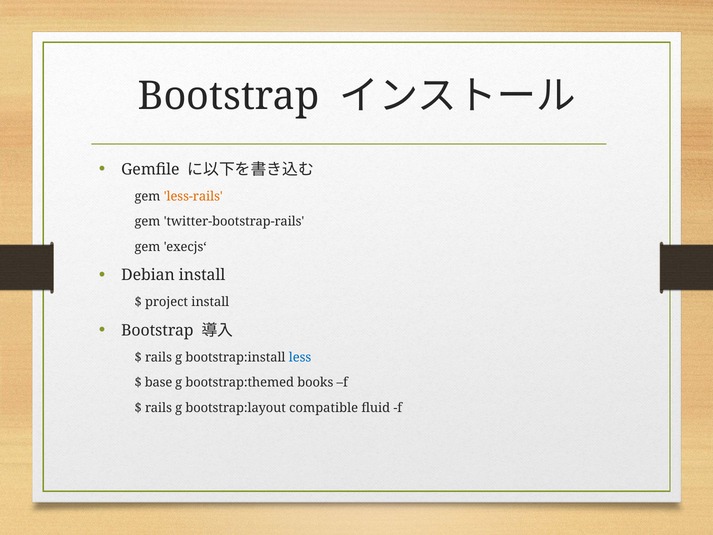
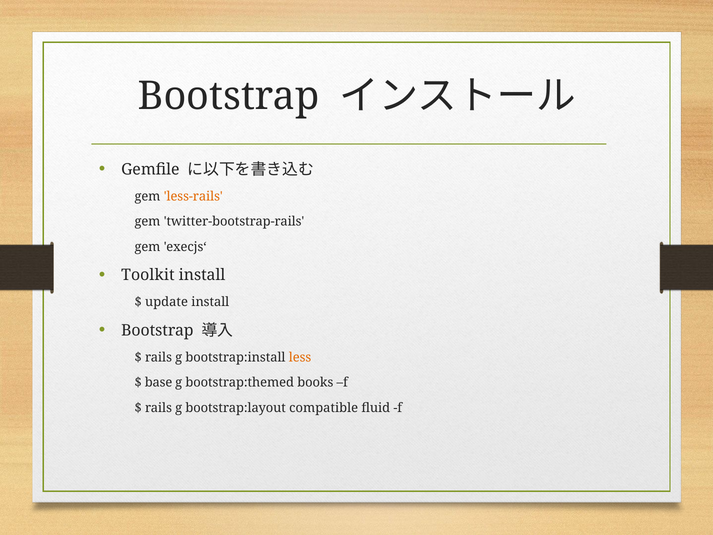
Debian: Debian -> Toolkit
project: project -> update
less colour: blue -> orange
